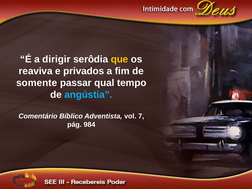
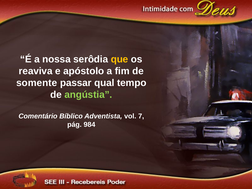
dirigir: dirigir -> nossa
privados: privados -> apóstolo
angústia colour: light blue -> light green
